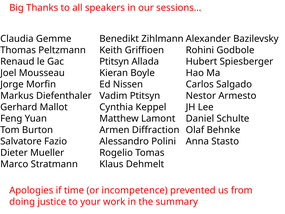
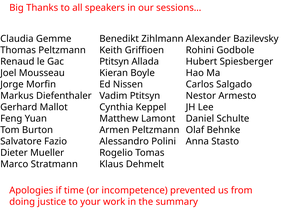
Armen Diffraction: Diffraction -> Peltzmann
